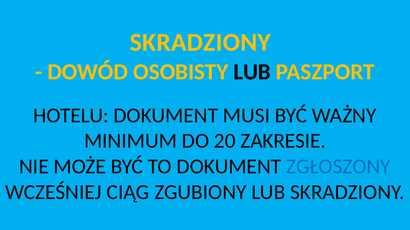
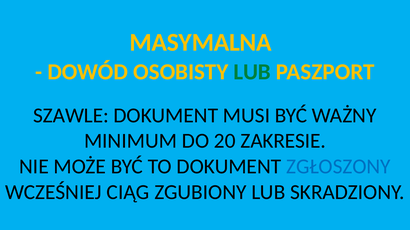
SKRADZIONY at (200, 43): SKRADZIONY -> MASYMALNA
LUB at (252, 72) colour: black -> green
HOTELU: HOTELU -> SZAWLE
